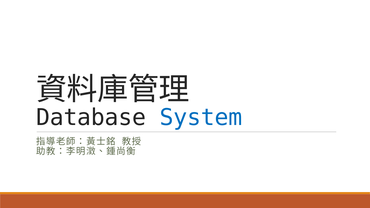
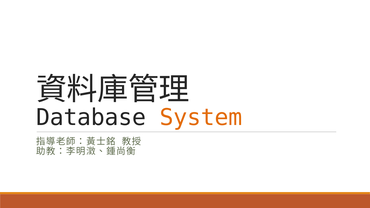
System colour: blue -> orange
